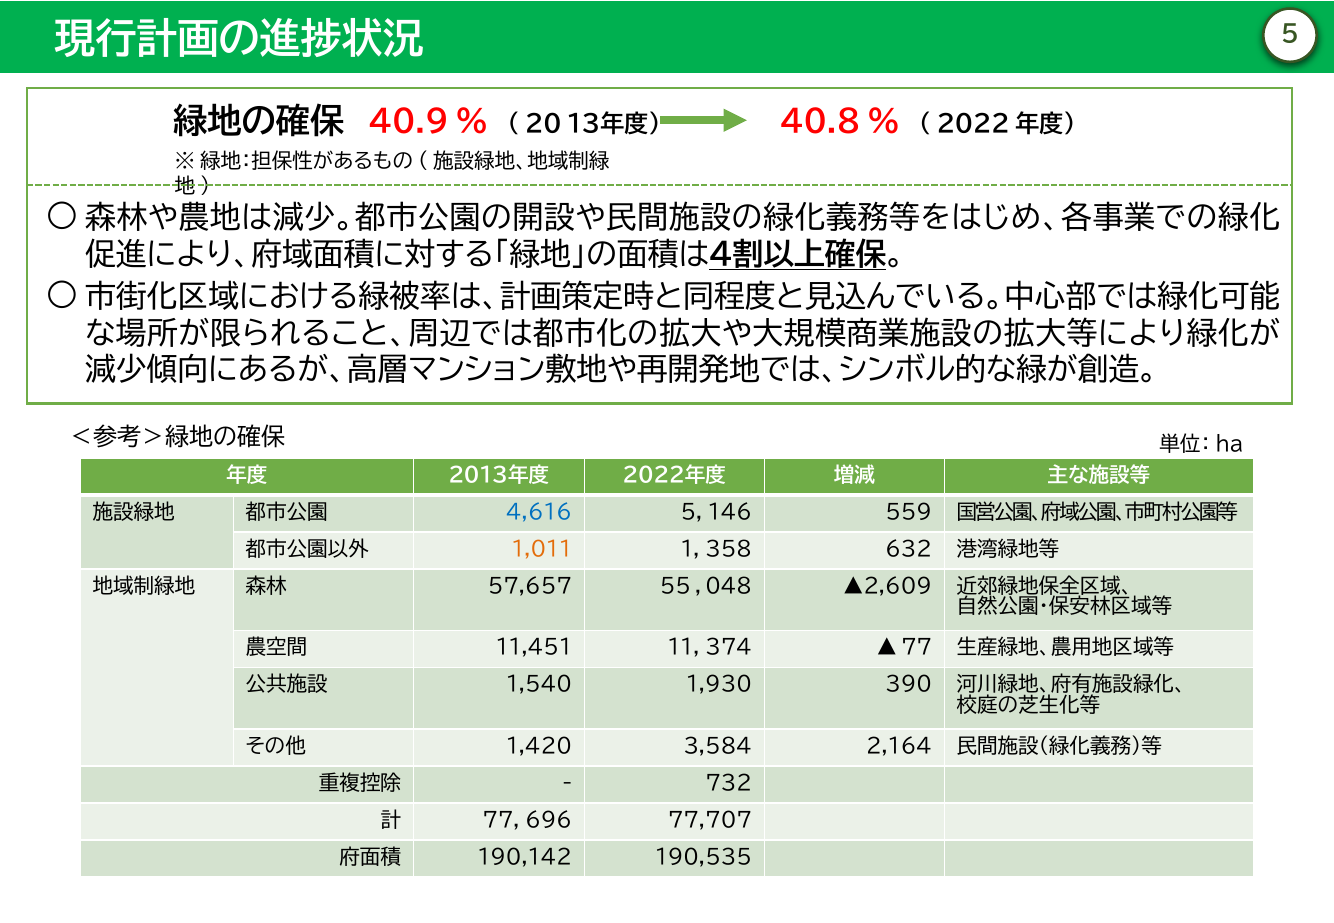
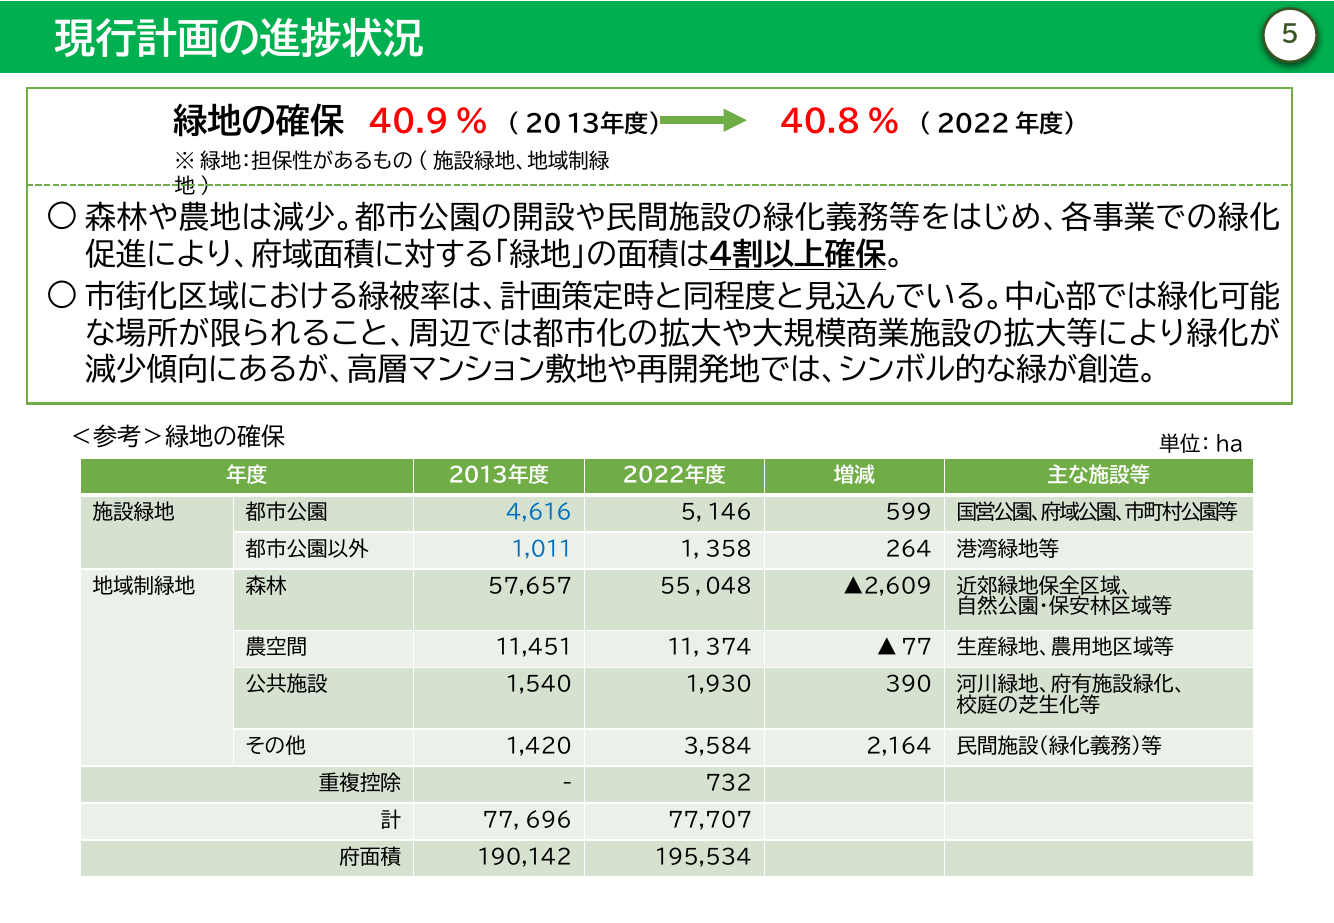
559: 559 -> 599
1,011 colour: orange -> blue
632: 632 -> 264
190,535: 190,535 -> 195,534
